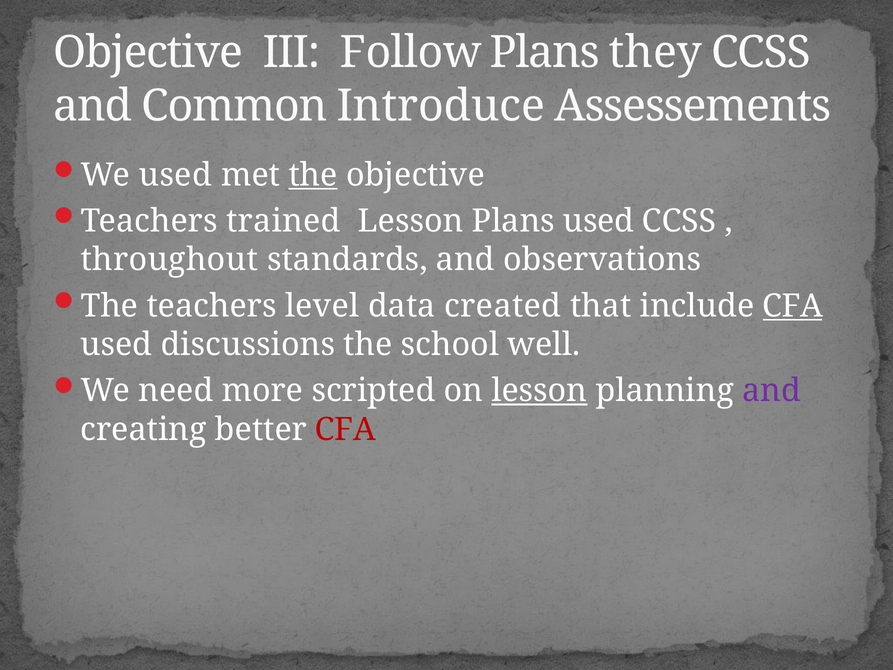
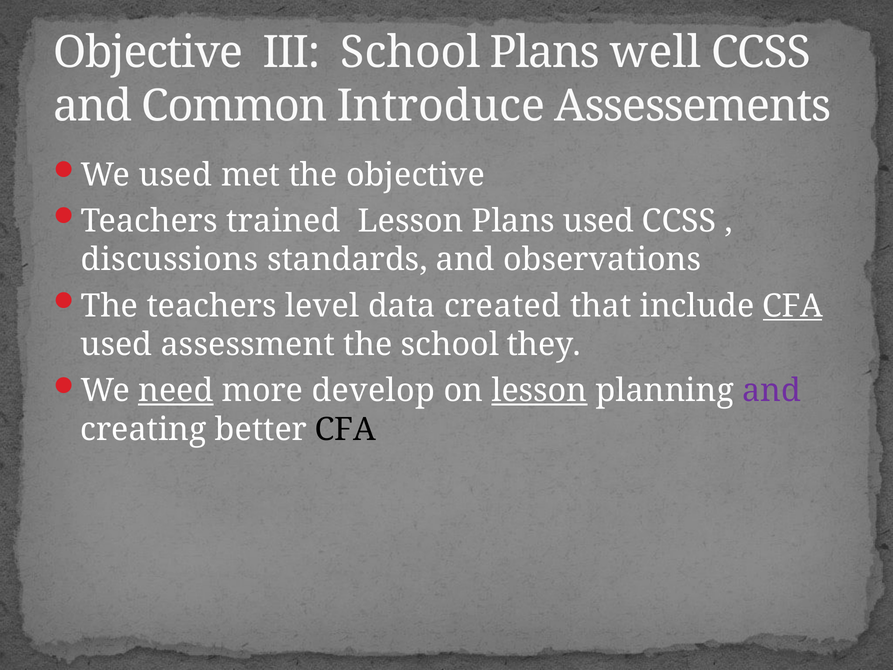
III Follow: Follow -> School
they: they -> well
the at (313, 175) underline: present -> none
throughout: throughout -> discussions
discussions: discussions -> assessment
well: well -> they
need underline: none -> present
scripted: scripted -> develop
CFA at (345, 429) colour: red -> black
